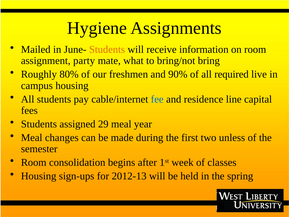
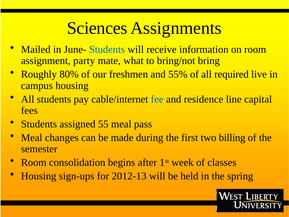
Hygiene: Hygiene -> Sciences
Students at (107, 49) colour: orange -> blue
90%: 90% -> 55%
29: 29 -> 55
year: year -> pass
unless: unless -> billing
